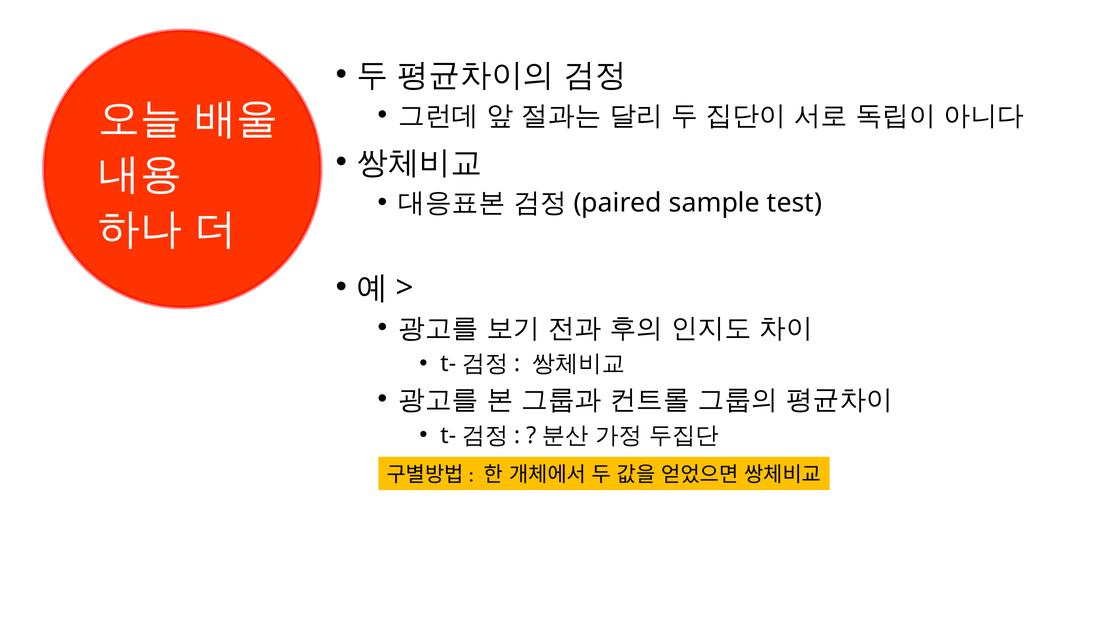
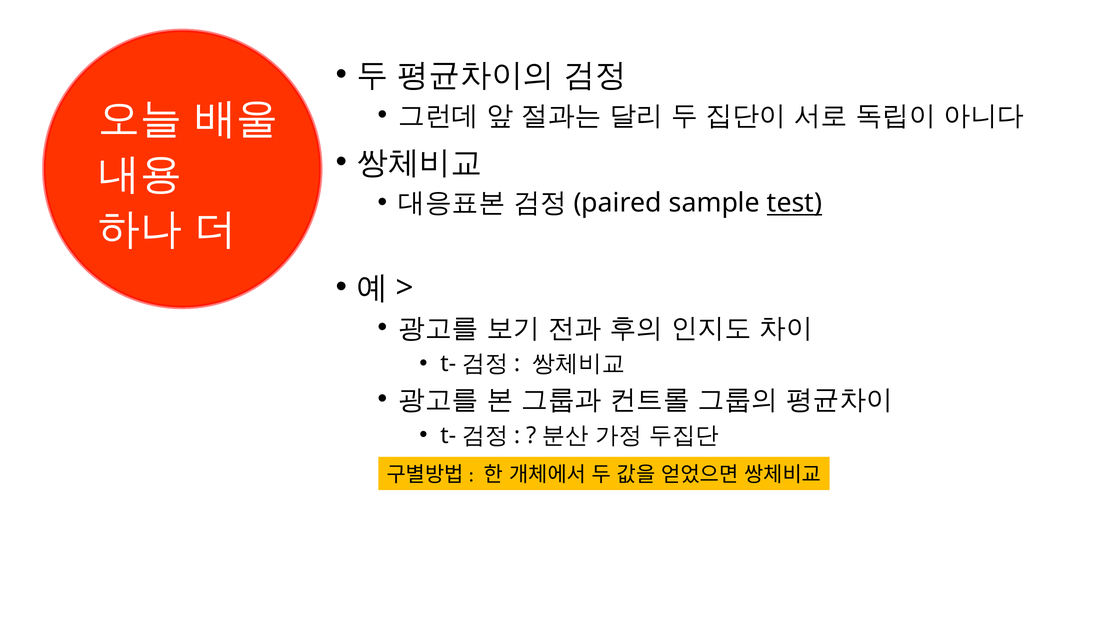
test underline: none -> present
